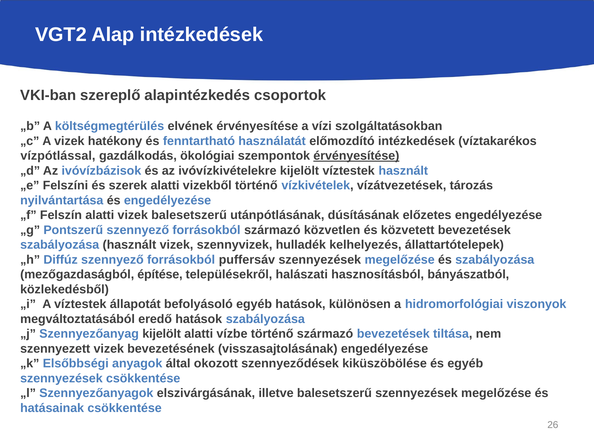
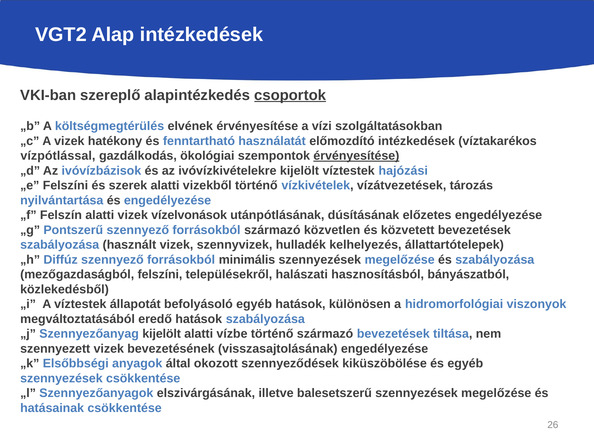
csoportok underline: none -> present
víztestek használt: használt -> hajózási
vizek balesetszerű: balesetszerű -> vízelvonások
puffersáv: puffersáv -> minimális
mezőgazdaságból építése: építése -> felszíni
